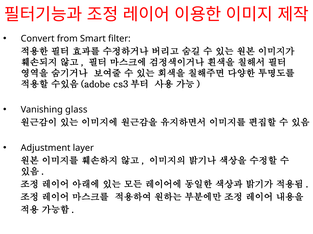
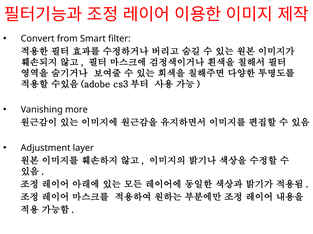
glass: glass -> more
